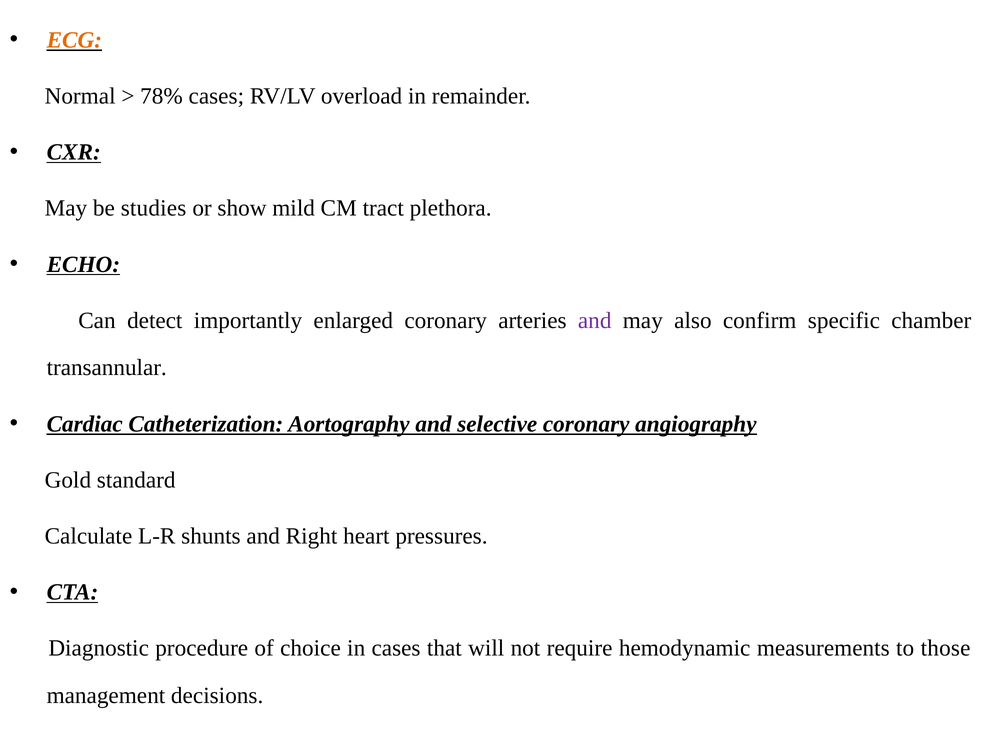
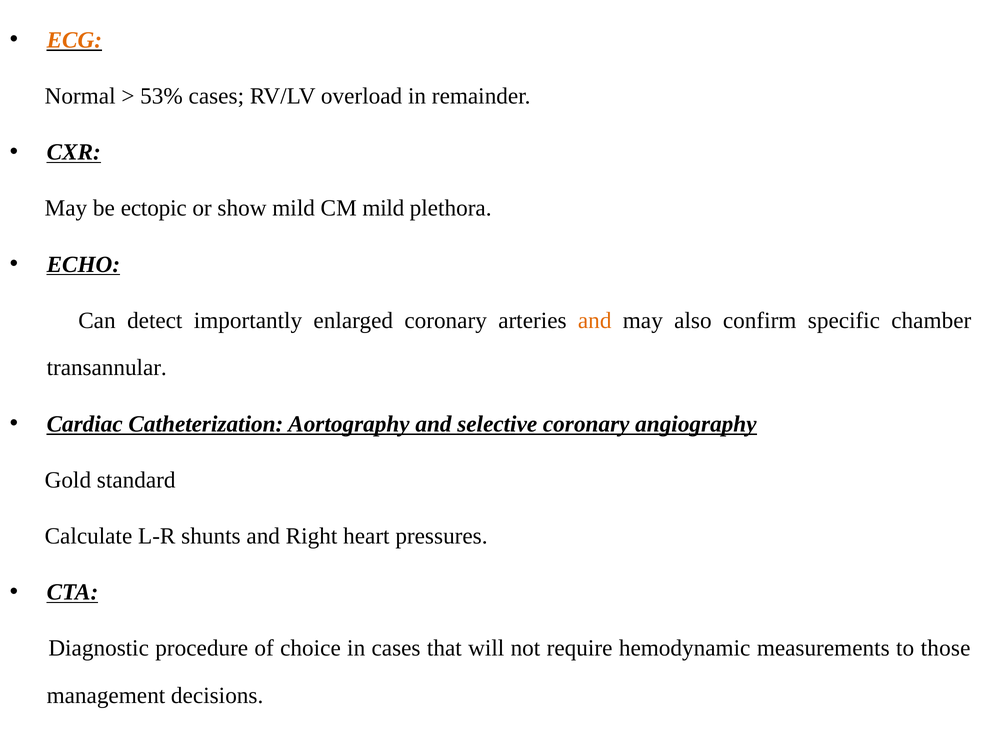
78%: 78% -> 53%
studies: studies -> ectopic
CM tract: tract -> mild
and at (595, 320) colour: purple -> orange
